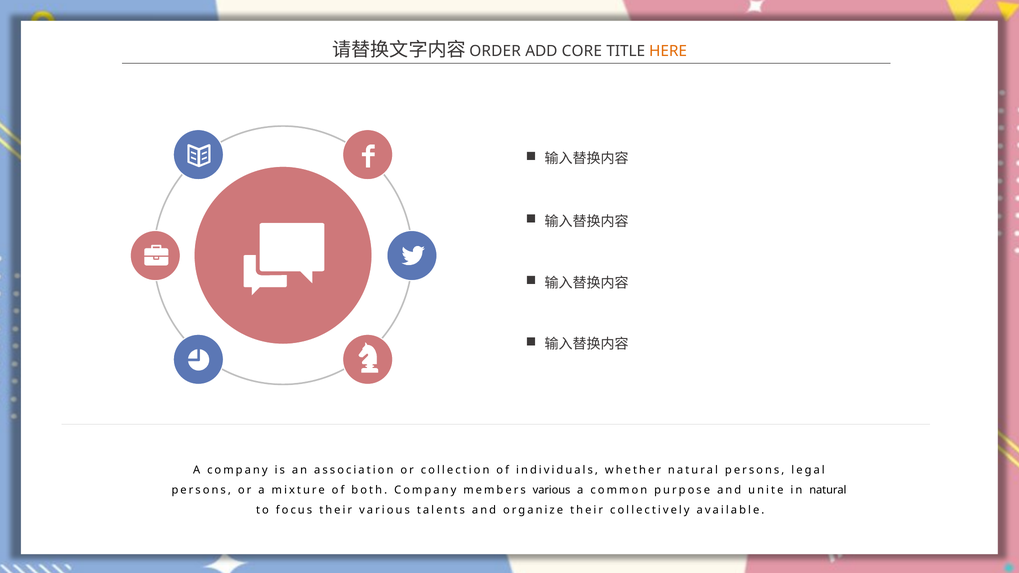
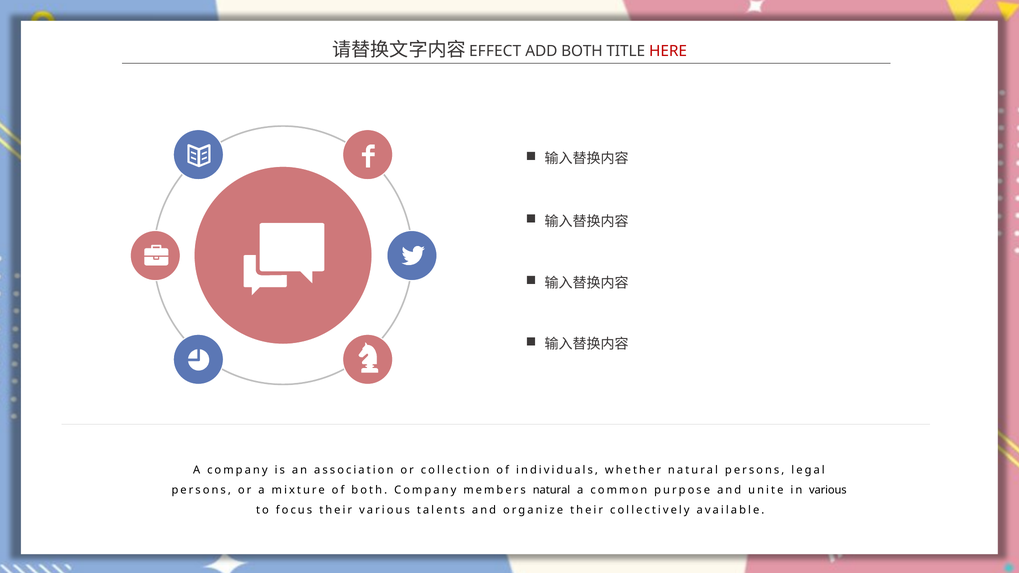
ORDER: ORDER -> EFFECT
ADD CORE: CORE -> BOTH
HERE colour: orange -> red
members various: various -> natural
in natural: natural -> various
